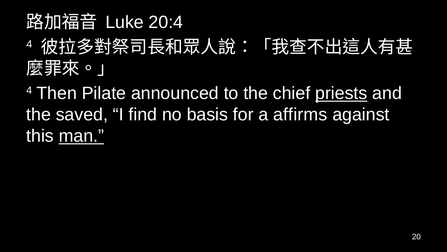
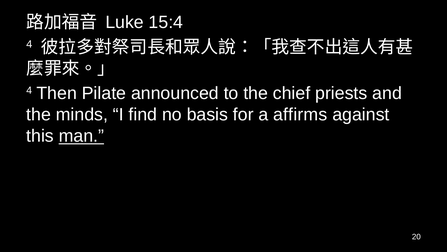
20:4: 20:4 -> 15:4
priests underline: present -> none
saved: saved -> minds
